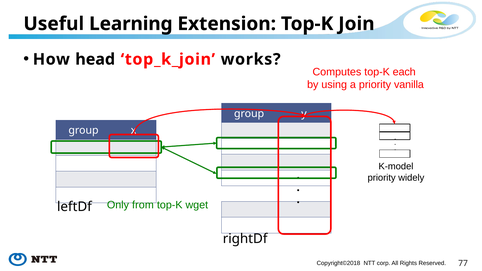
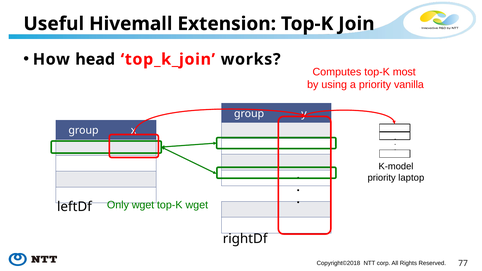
Learning: Learning -> Hivemall
each: each -> most
widely: widely -> laptop
Only from: from -> wget
